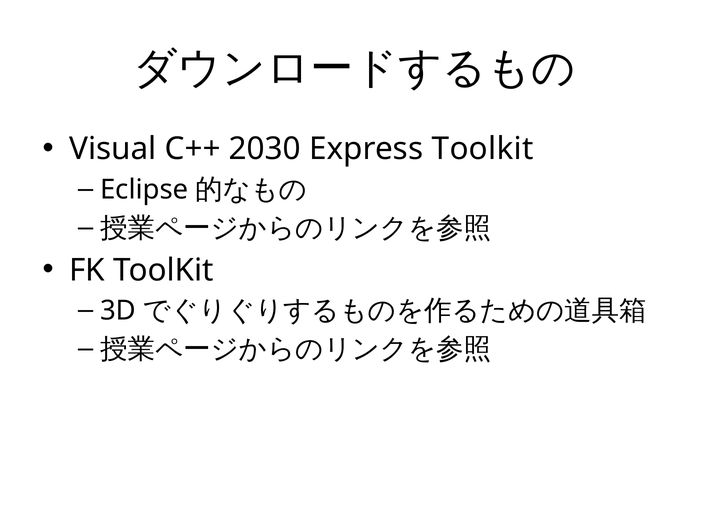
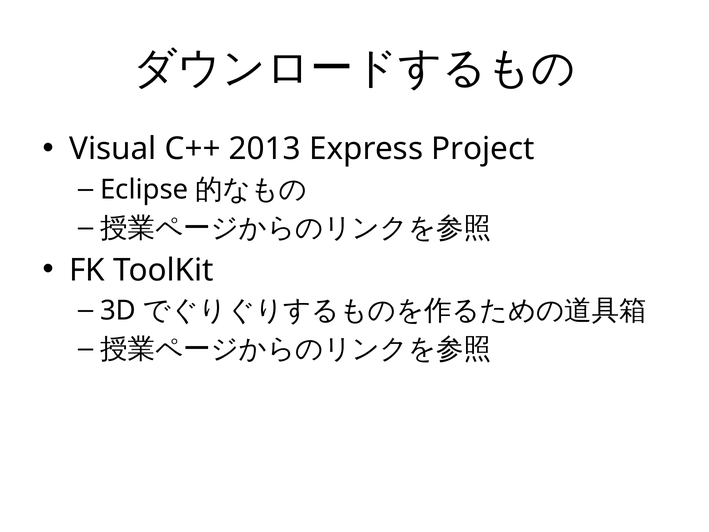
2030: 2030 -> 2013
Express Toolkit: Toolkit -> Project
